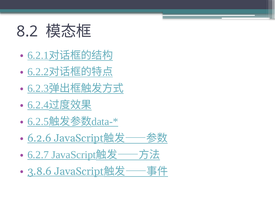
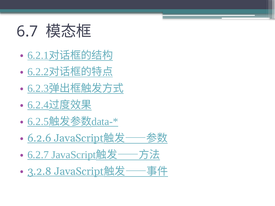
8.2: 8.2 -> 6.7
3.8.6: 3.8.6 -> 3.2.8
